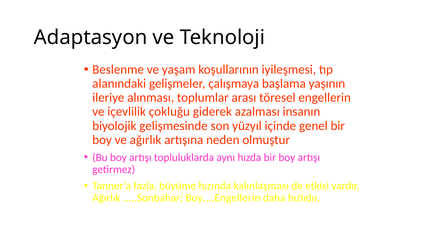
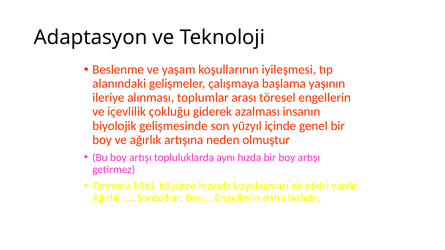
fazla: fazla -> kötü
kalınlaşması: kalınlaşması -> koyulaşması
